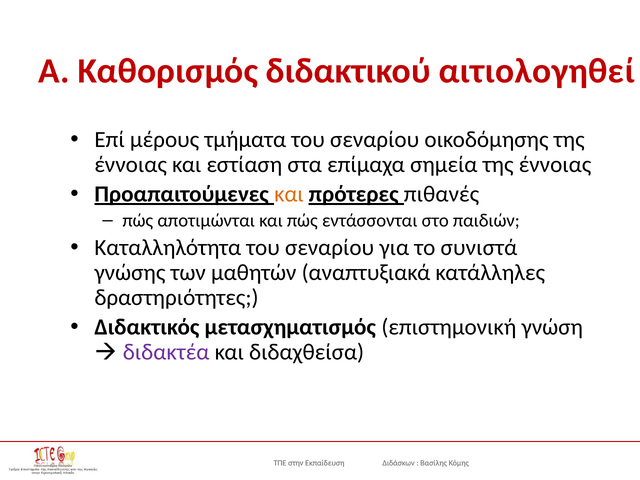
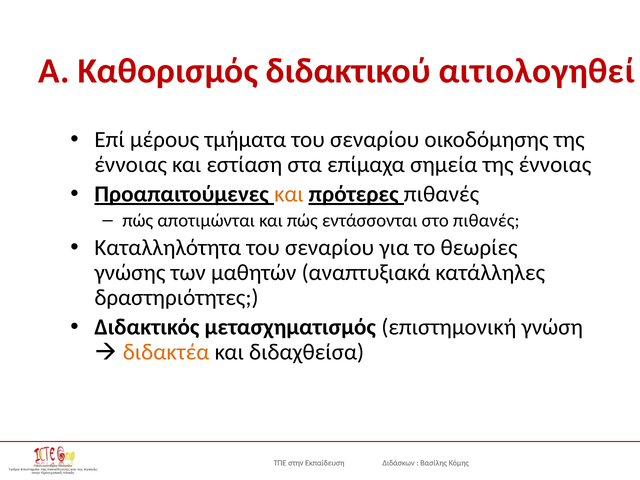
στο παιδιών: παιδιών -> πιθανές
συνιστά: συνιστά -> θεωρίες
διδακτέα colour: purple -> orange
